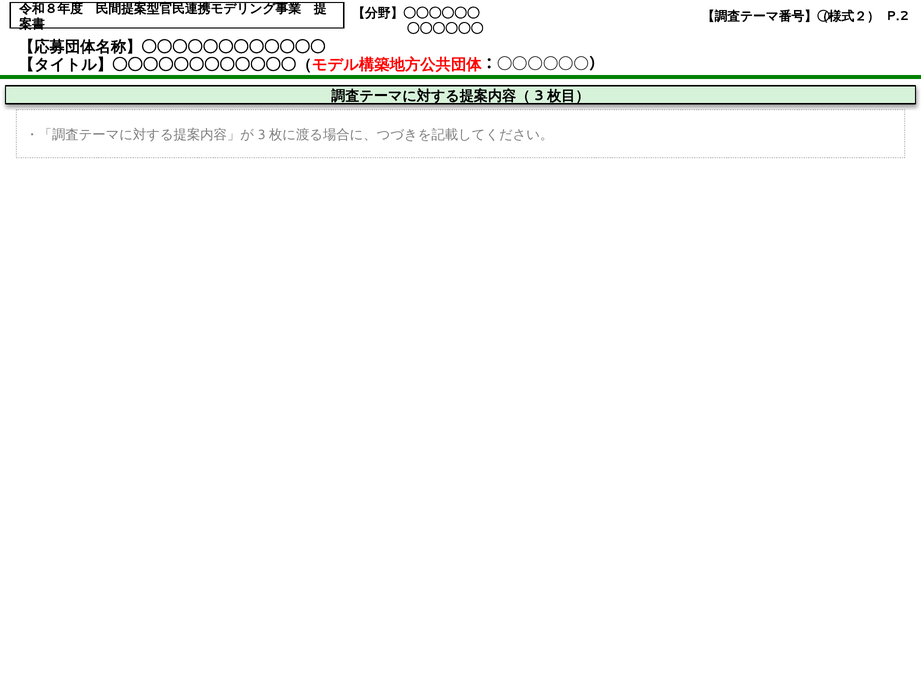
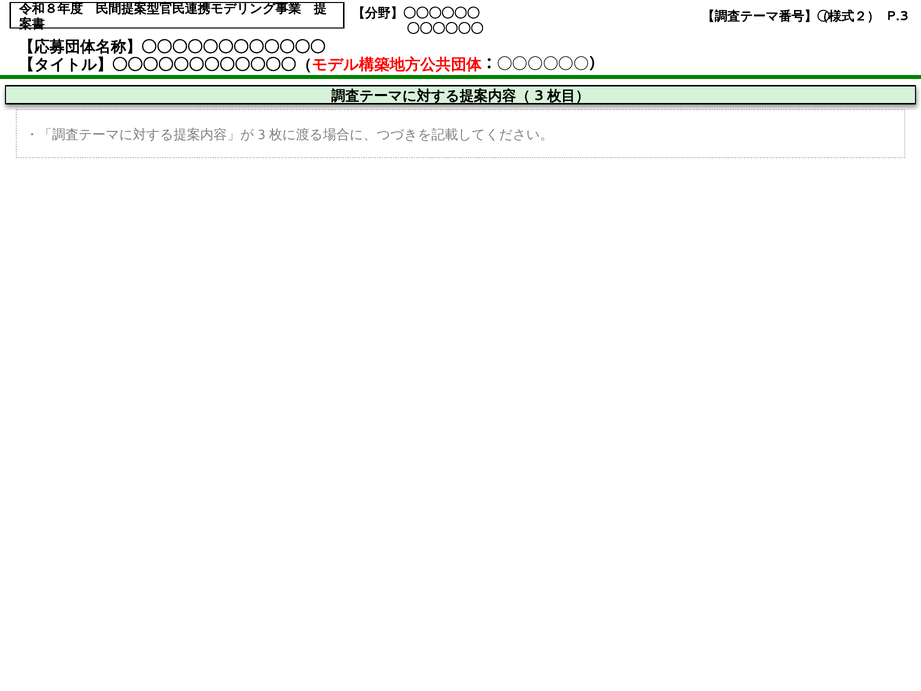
P.2: P.2 -> P.3
